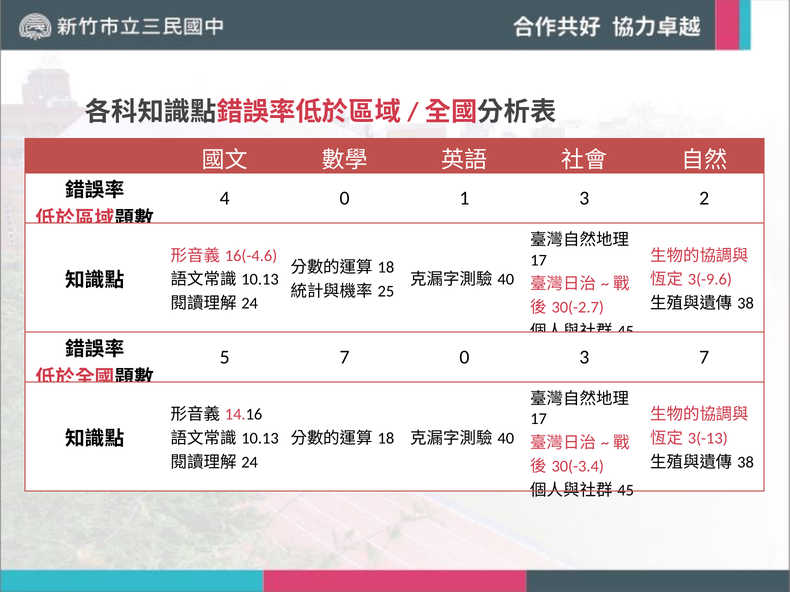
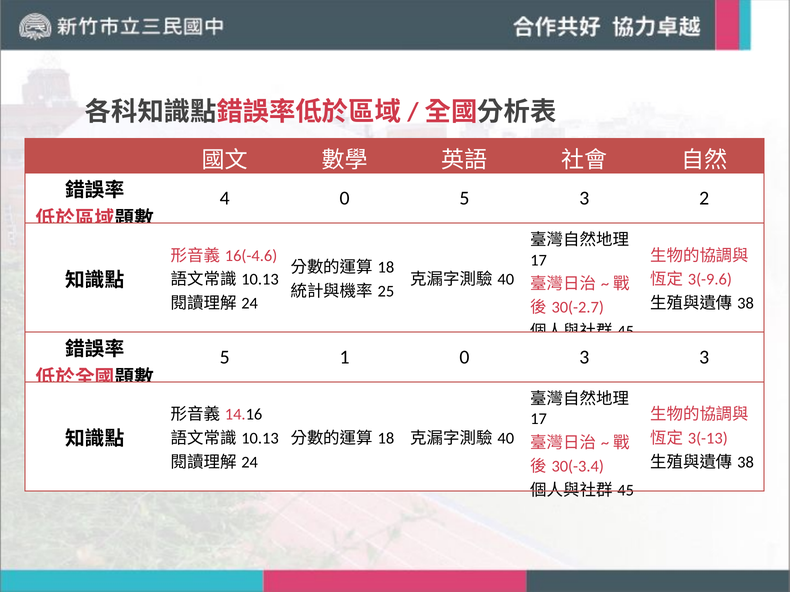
0 1: 1 -> 5
5 7: 7 -> 1
3 7: 7 -> 3
